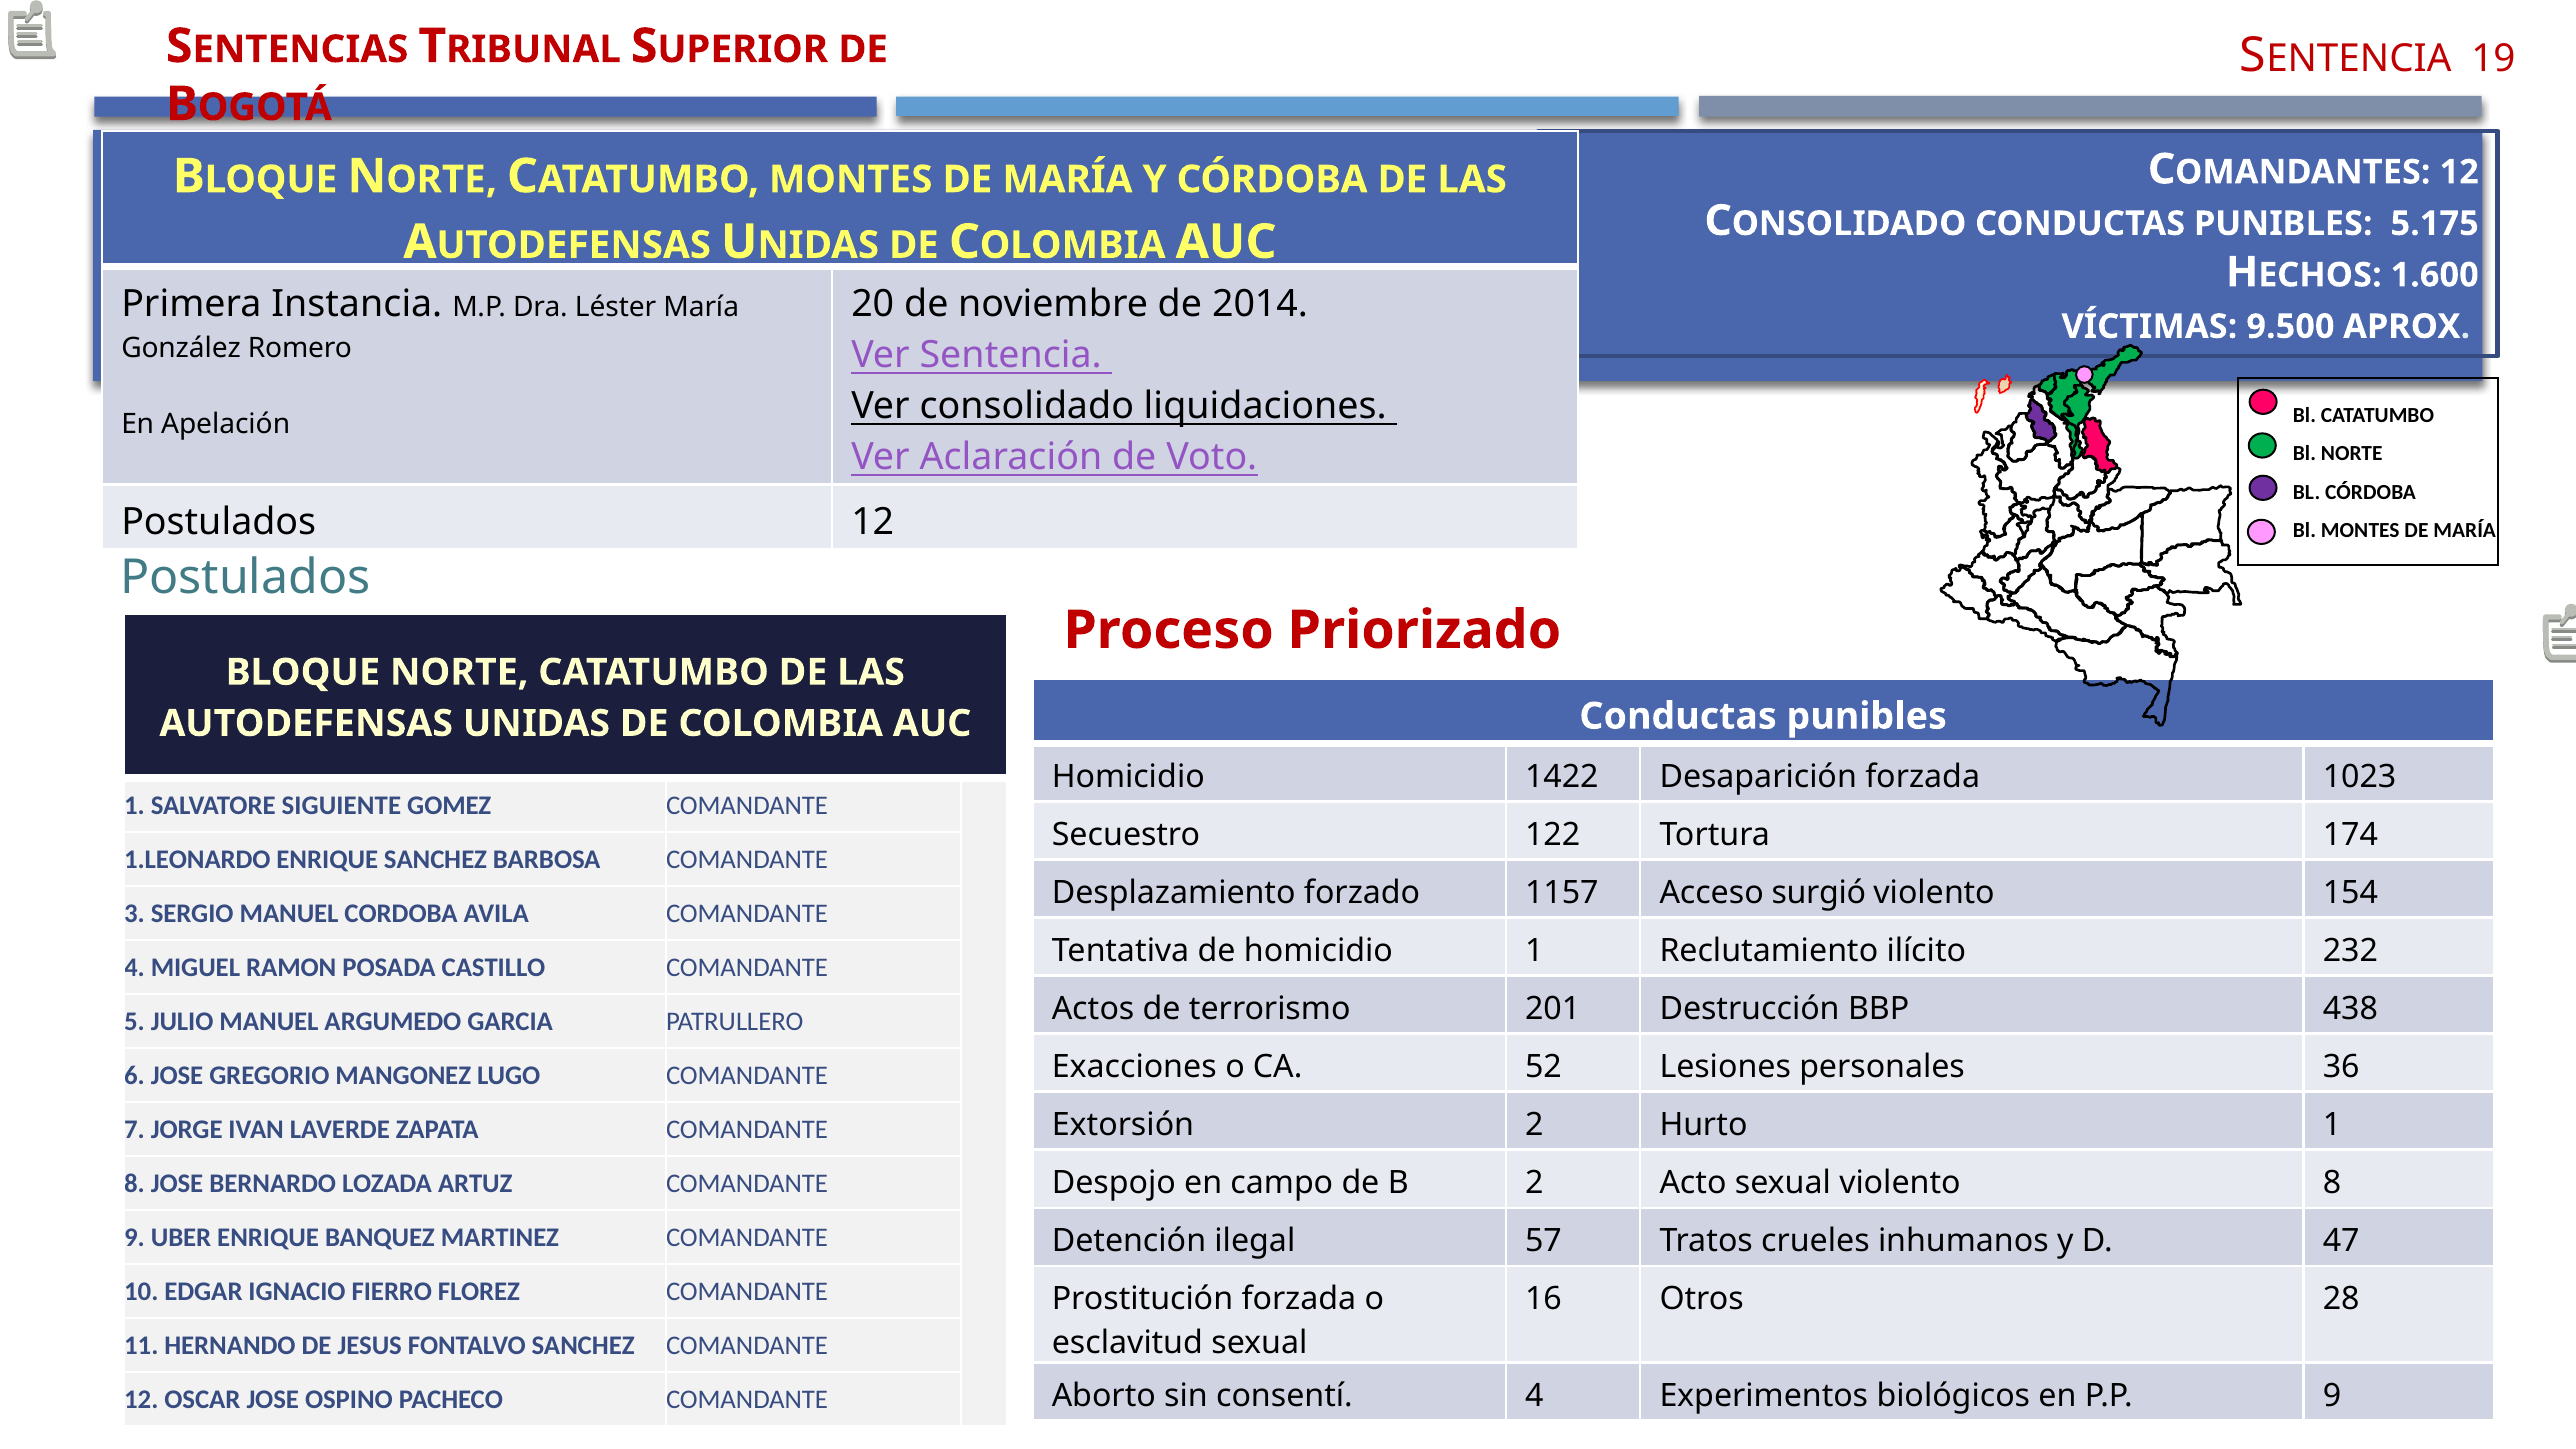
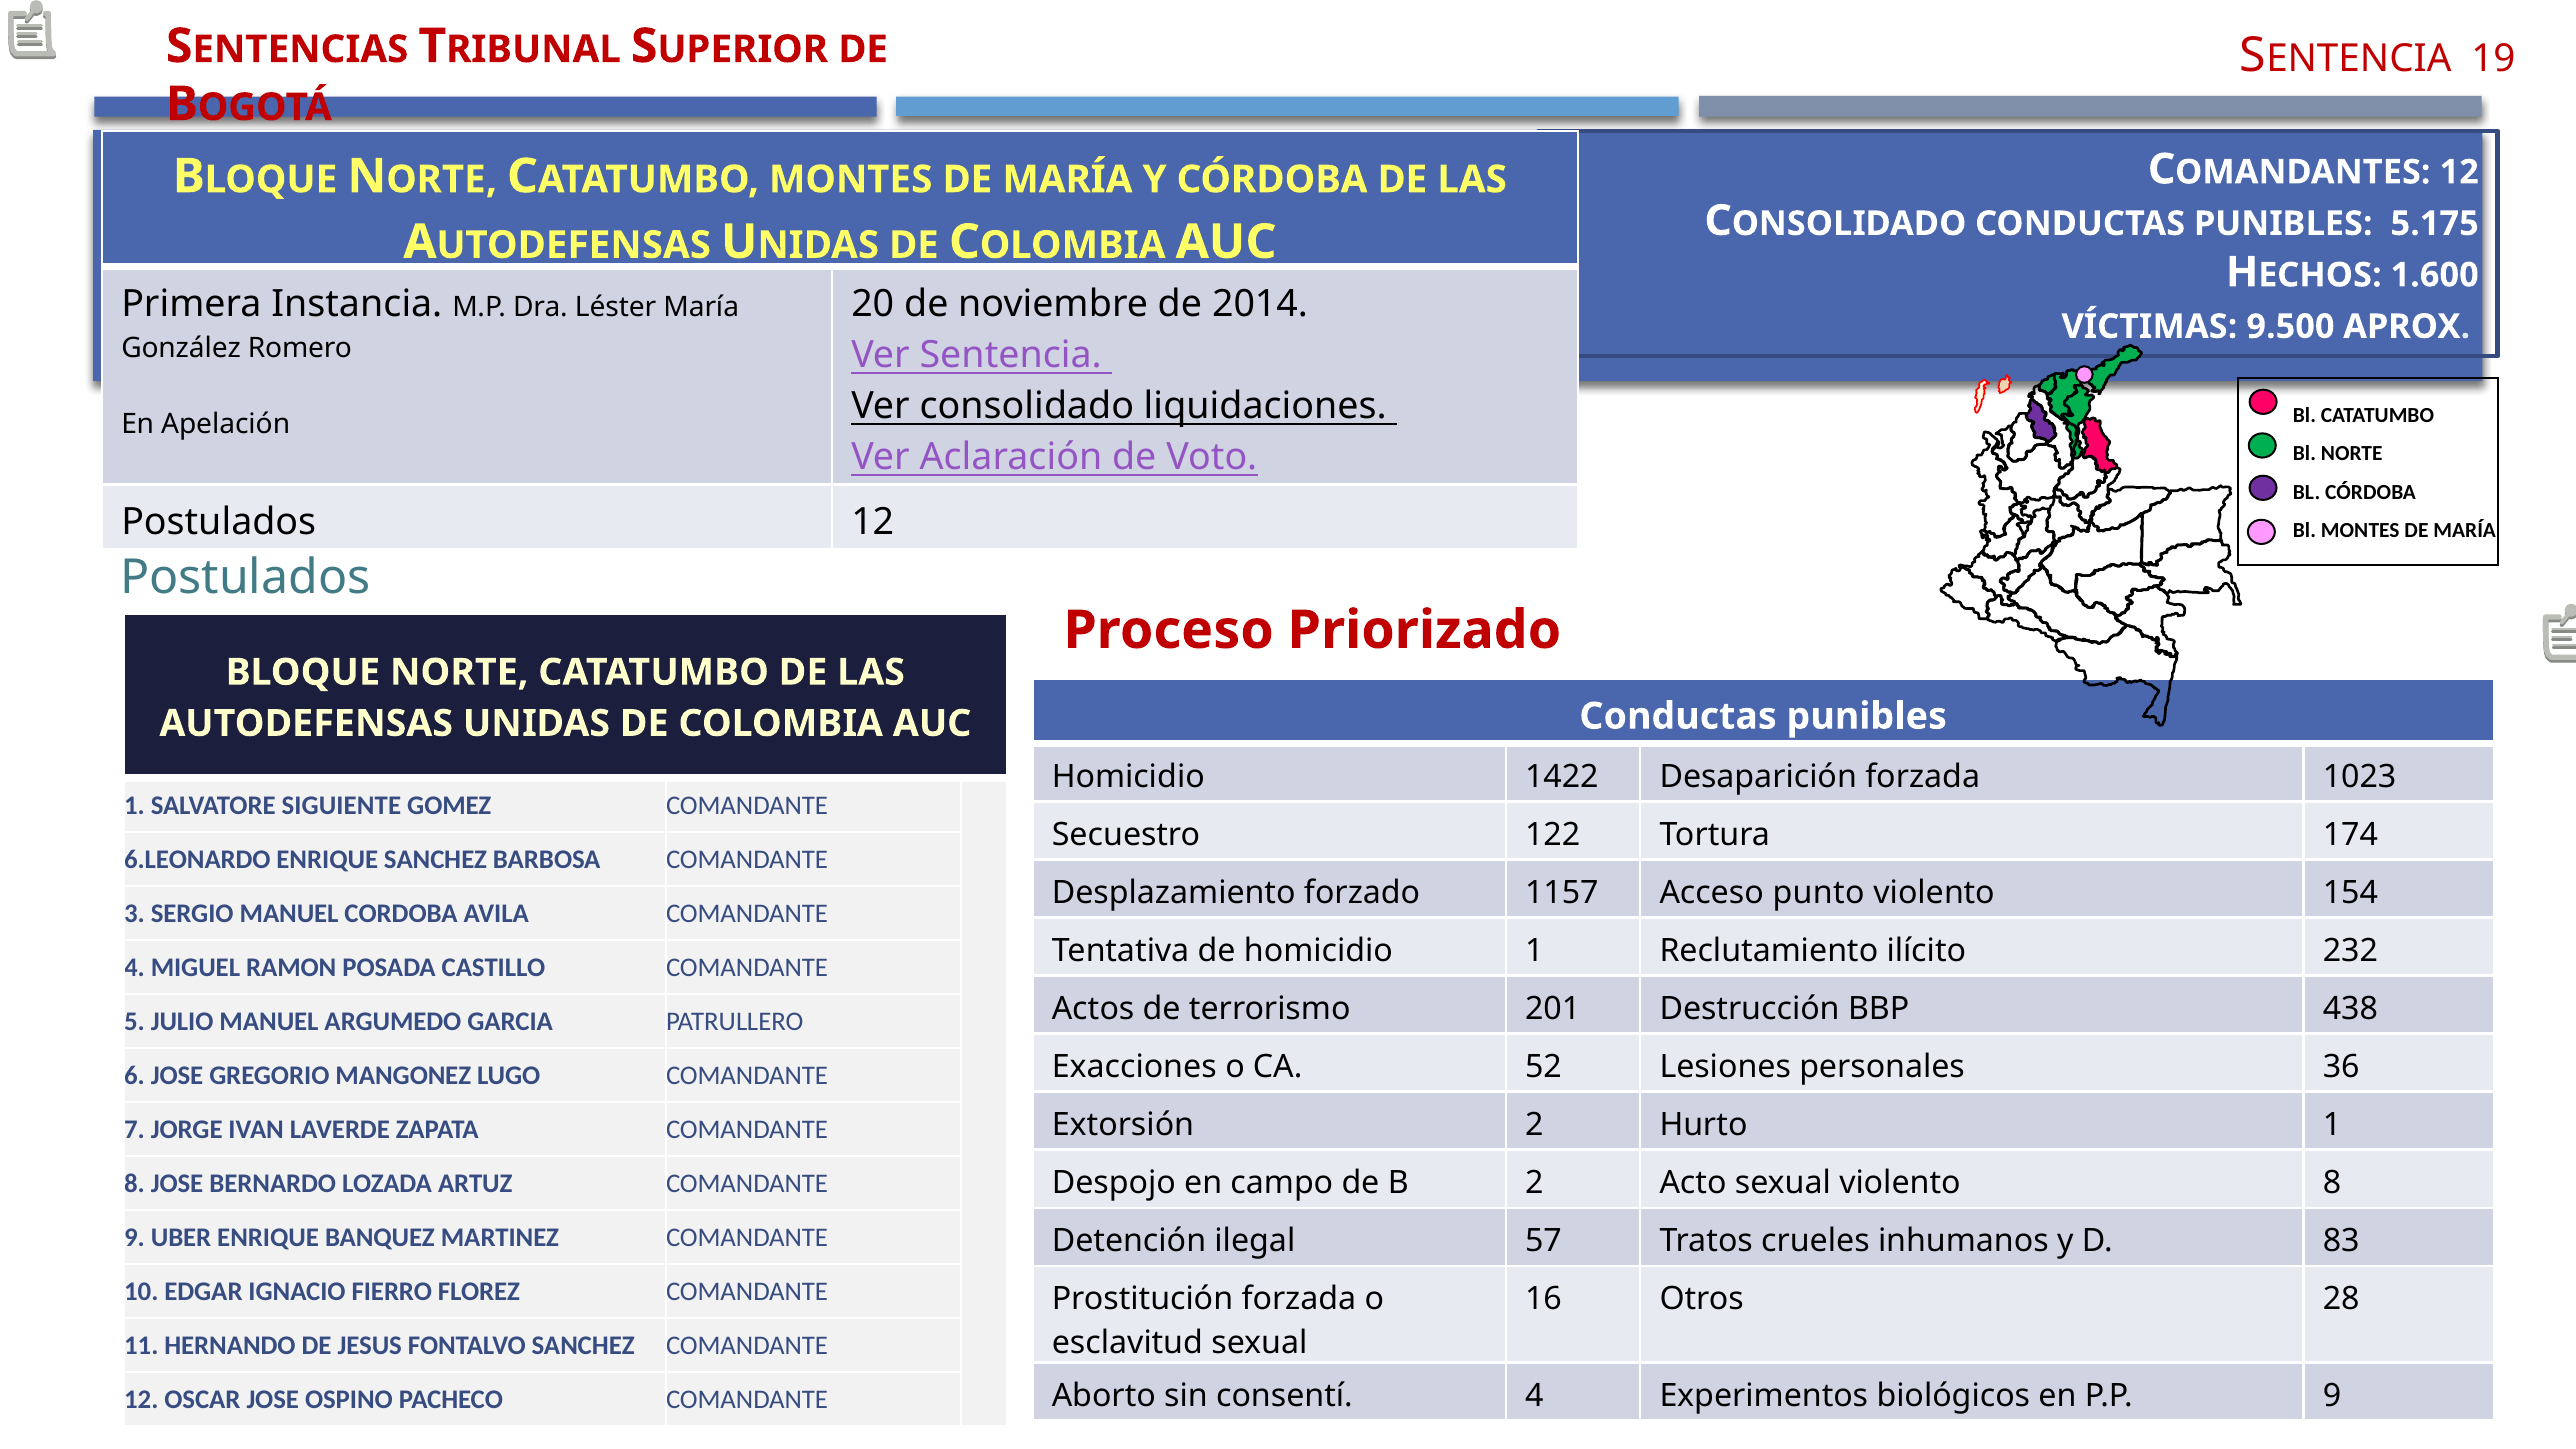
1.LEONARDO: 1.LEONARDO -> 6.LEONARDO
surgió: surgió -> punto
47: 47 -> 83
